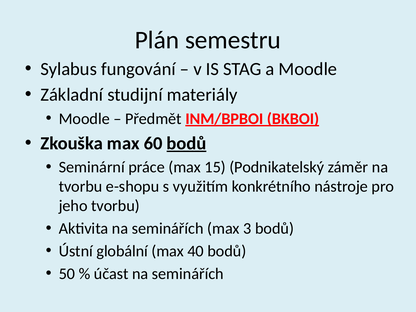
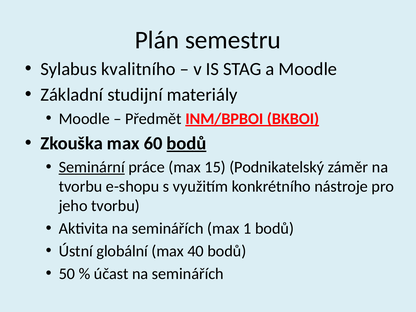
fungování: fungování -> kvalitního
Seminární underline: none -> present
3: 3 -> 1
